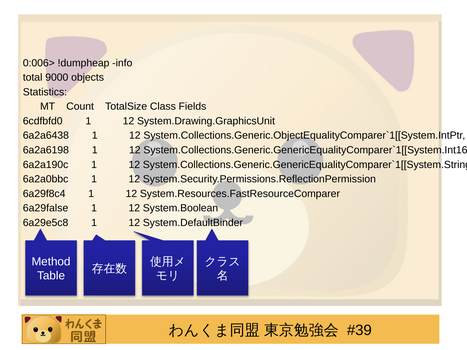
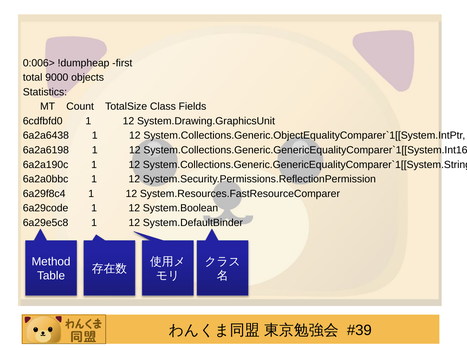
info: info -> first
6a29false: 6a29false -> 6a29code
